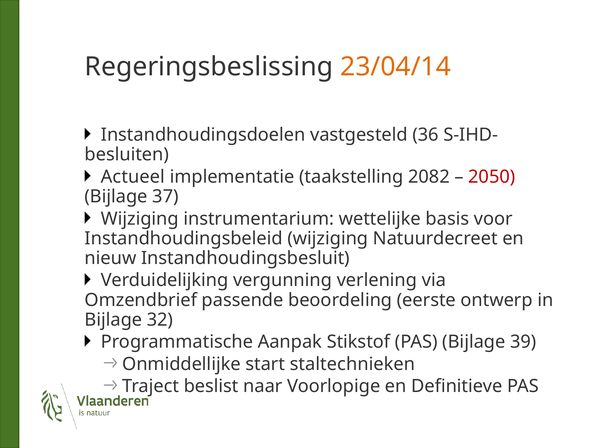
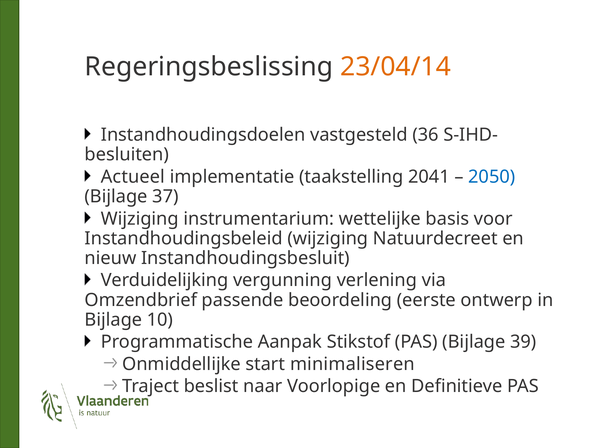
2082: 2082 -> 2041
2050 colour: red -> blue
32: 32 -> 10
staltechnieken: staltechnieken -> minimaliseren
